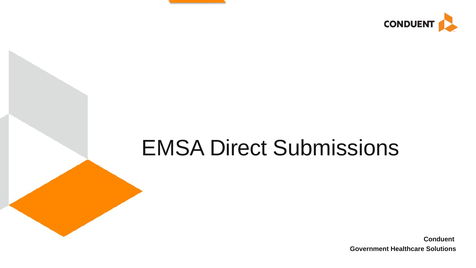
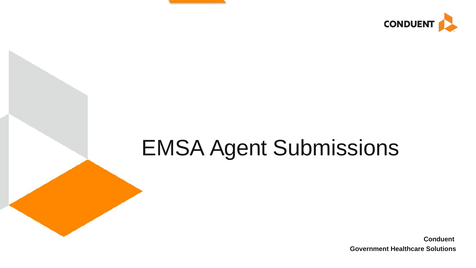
Direct: Direct -> Agent
